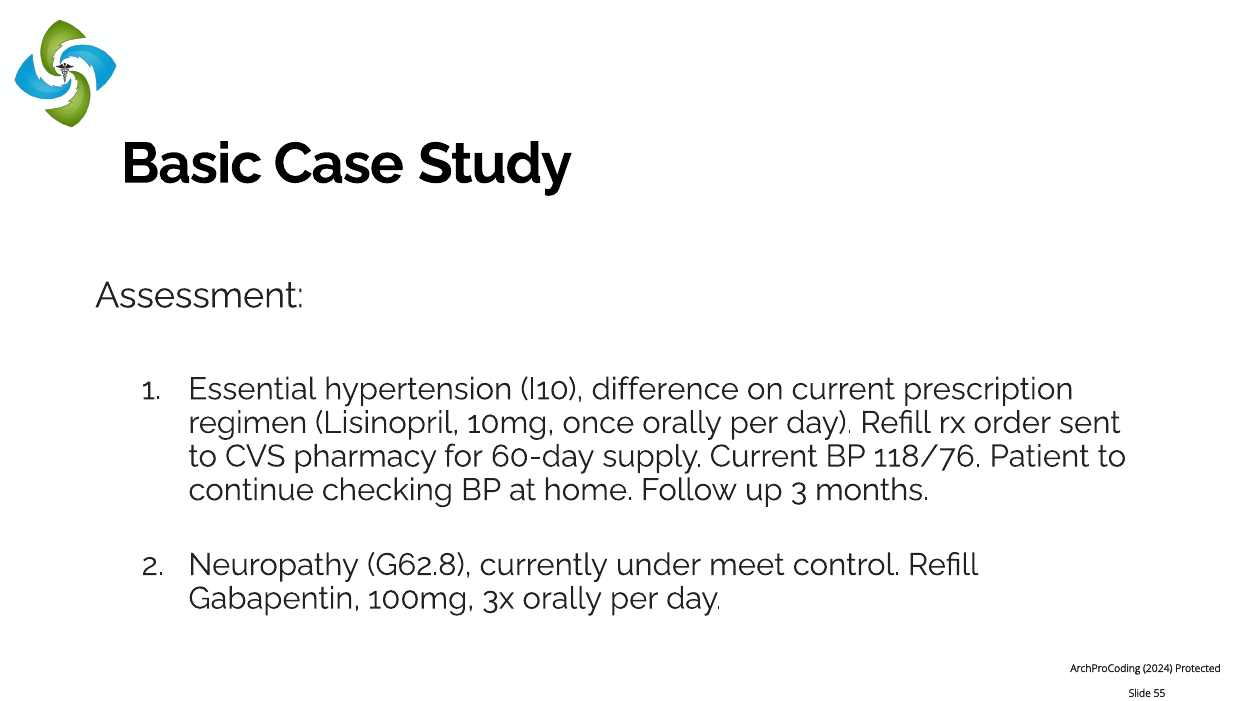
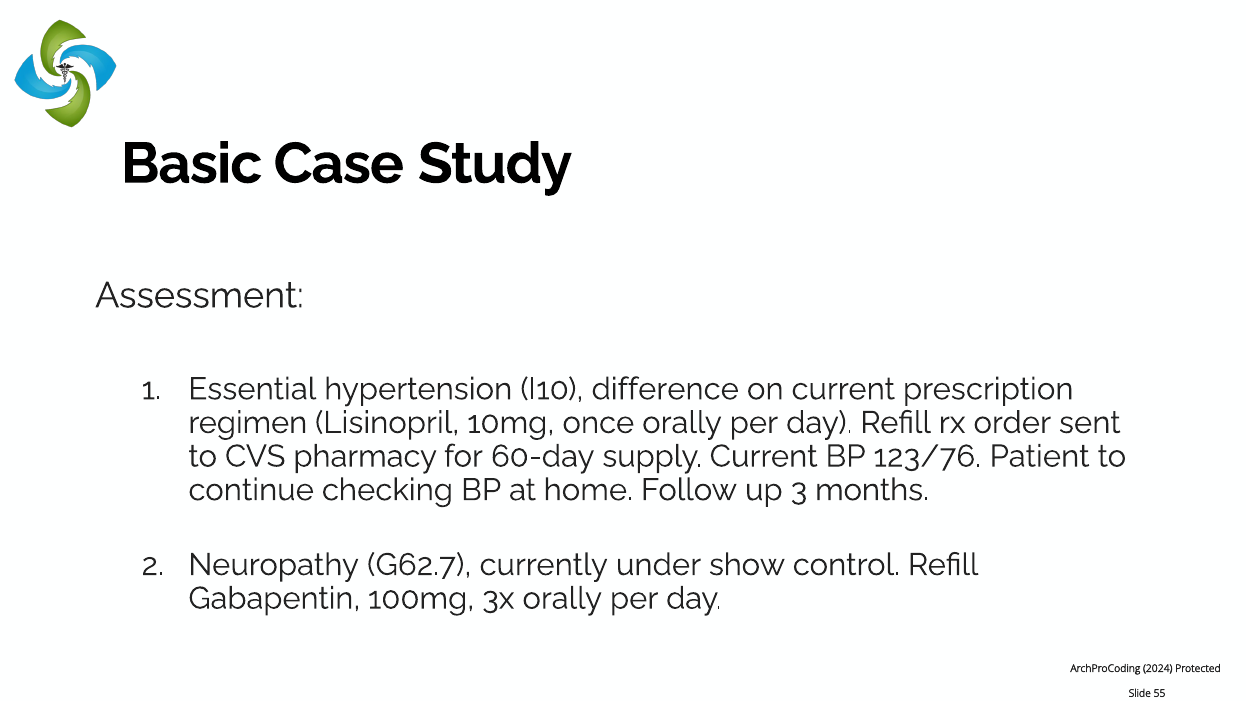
118/76: 118/76 -> 123/76
G62.8: G62.8 -> G62.7
meet: meet -> show
